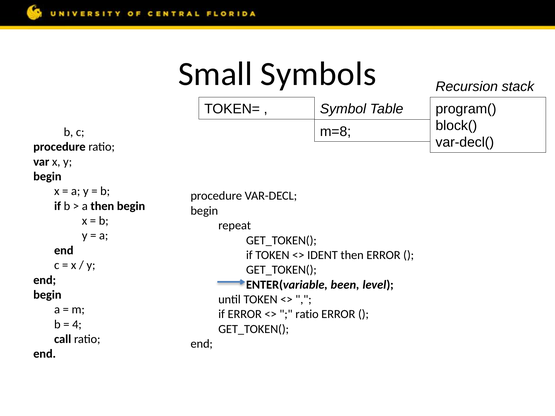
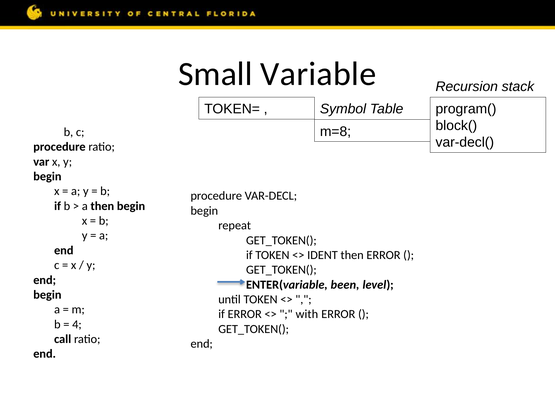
Symbols: Symbols -> Variable
ratio at (307, 314): ratio -> with
